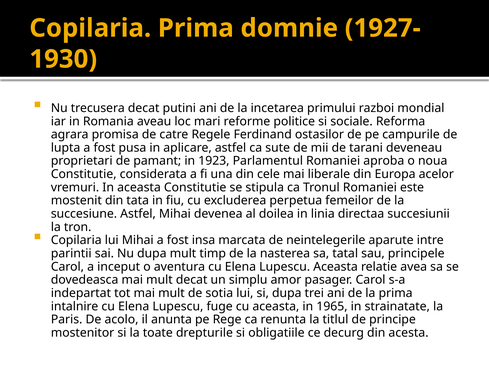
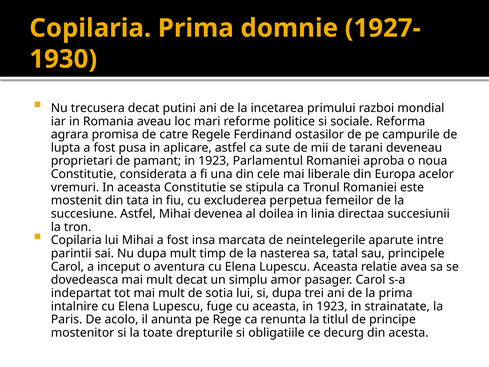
aceasta in 1965: 1965 -> 1923
